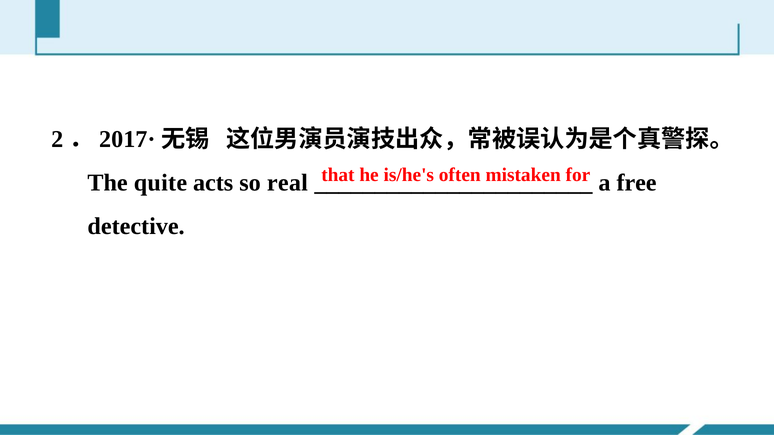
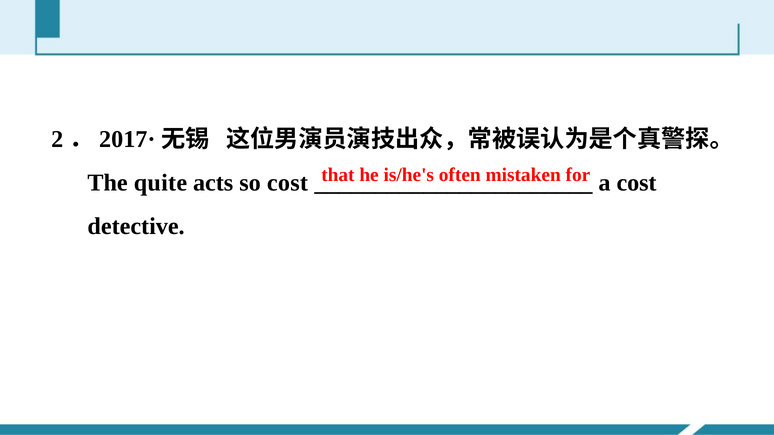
so real: real -> cost
a free: free -> cost
